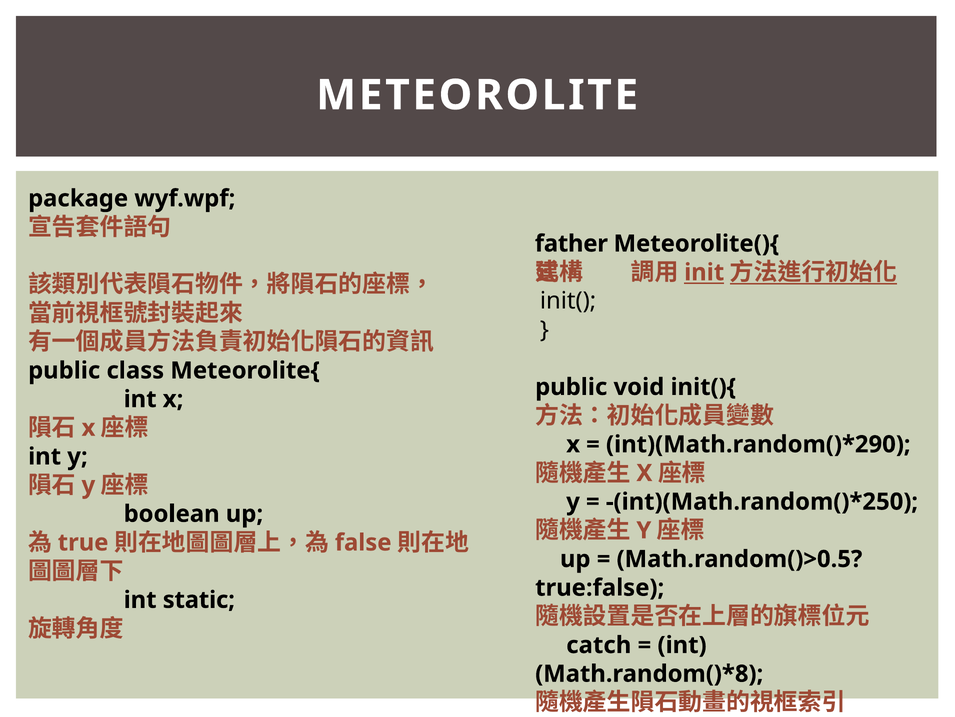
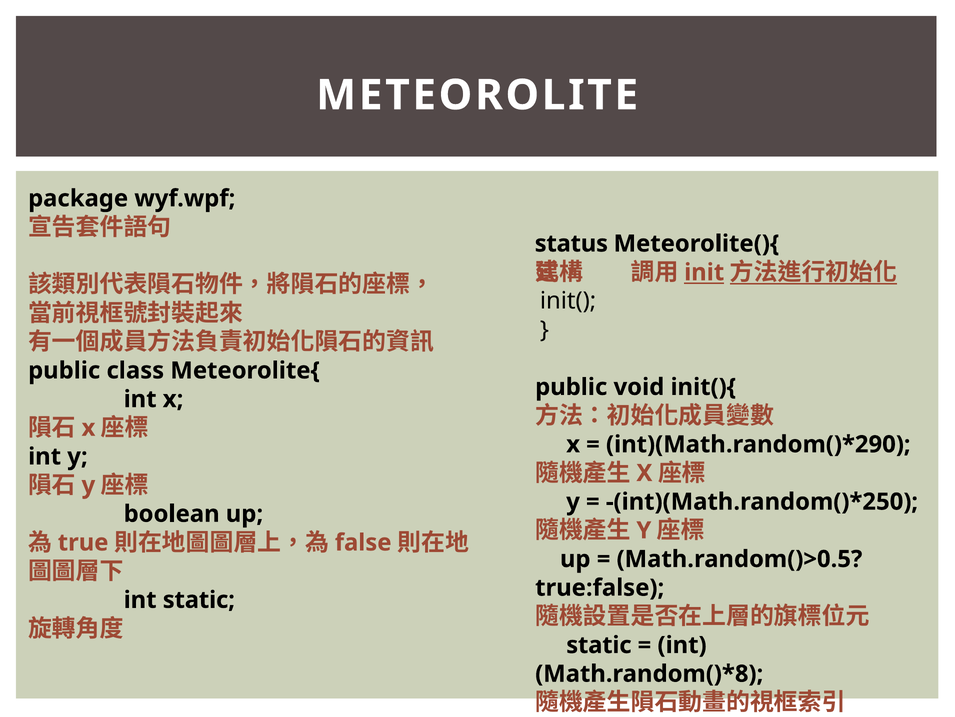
father: father -> status
catch at (599, 645): catch -> static
